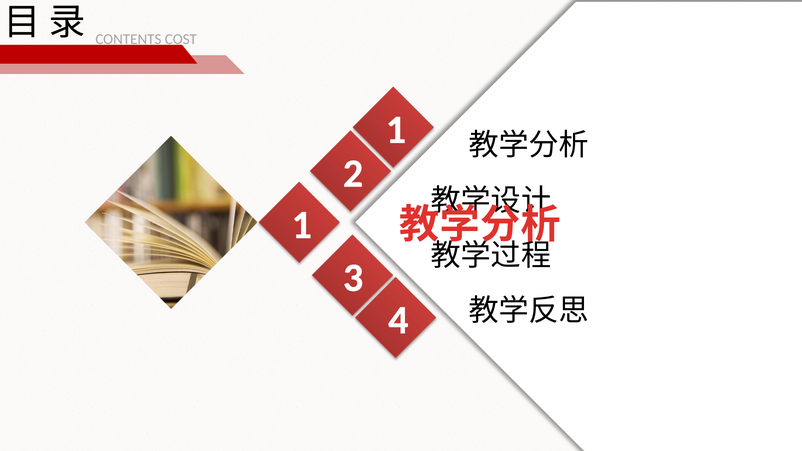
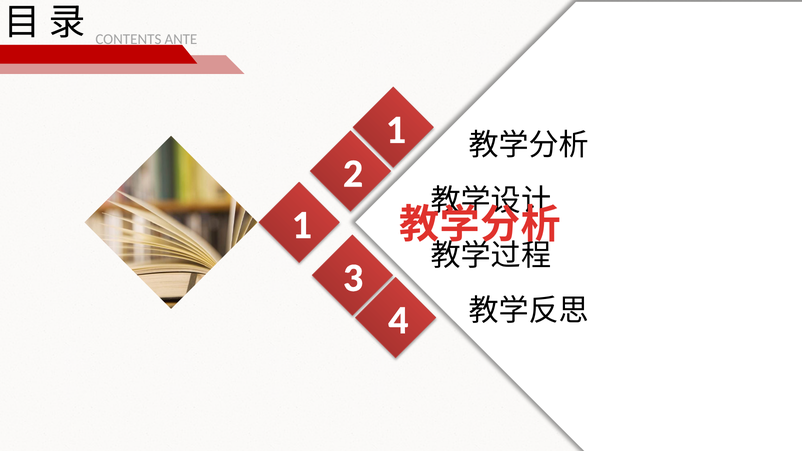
COST: COST -> ANTE
